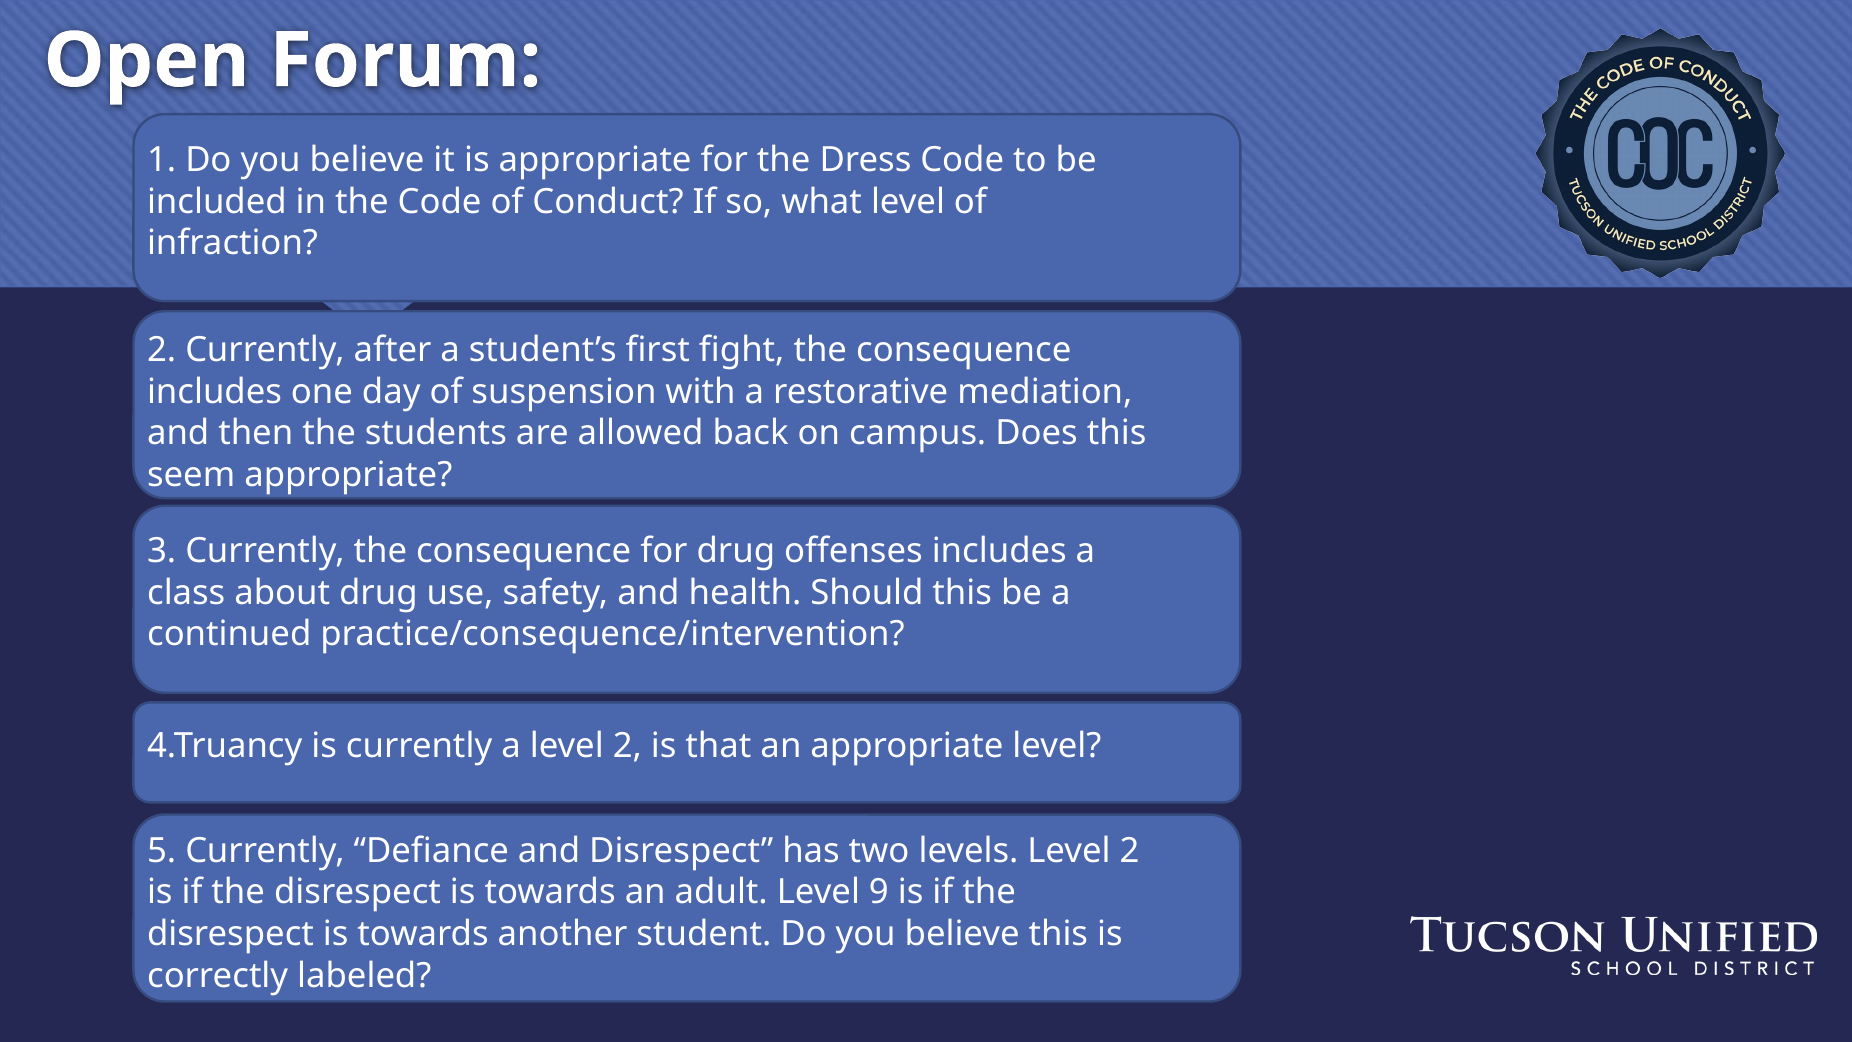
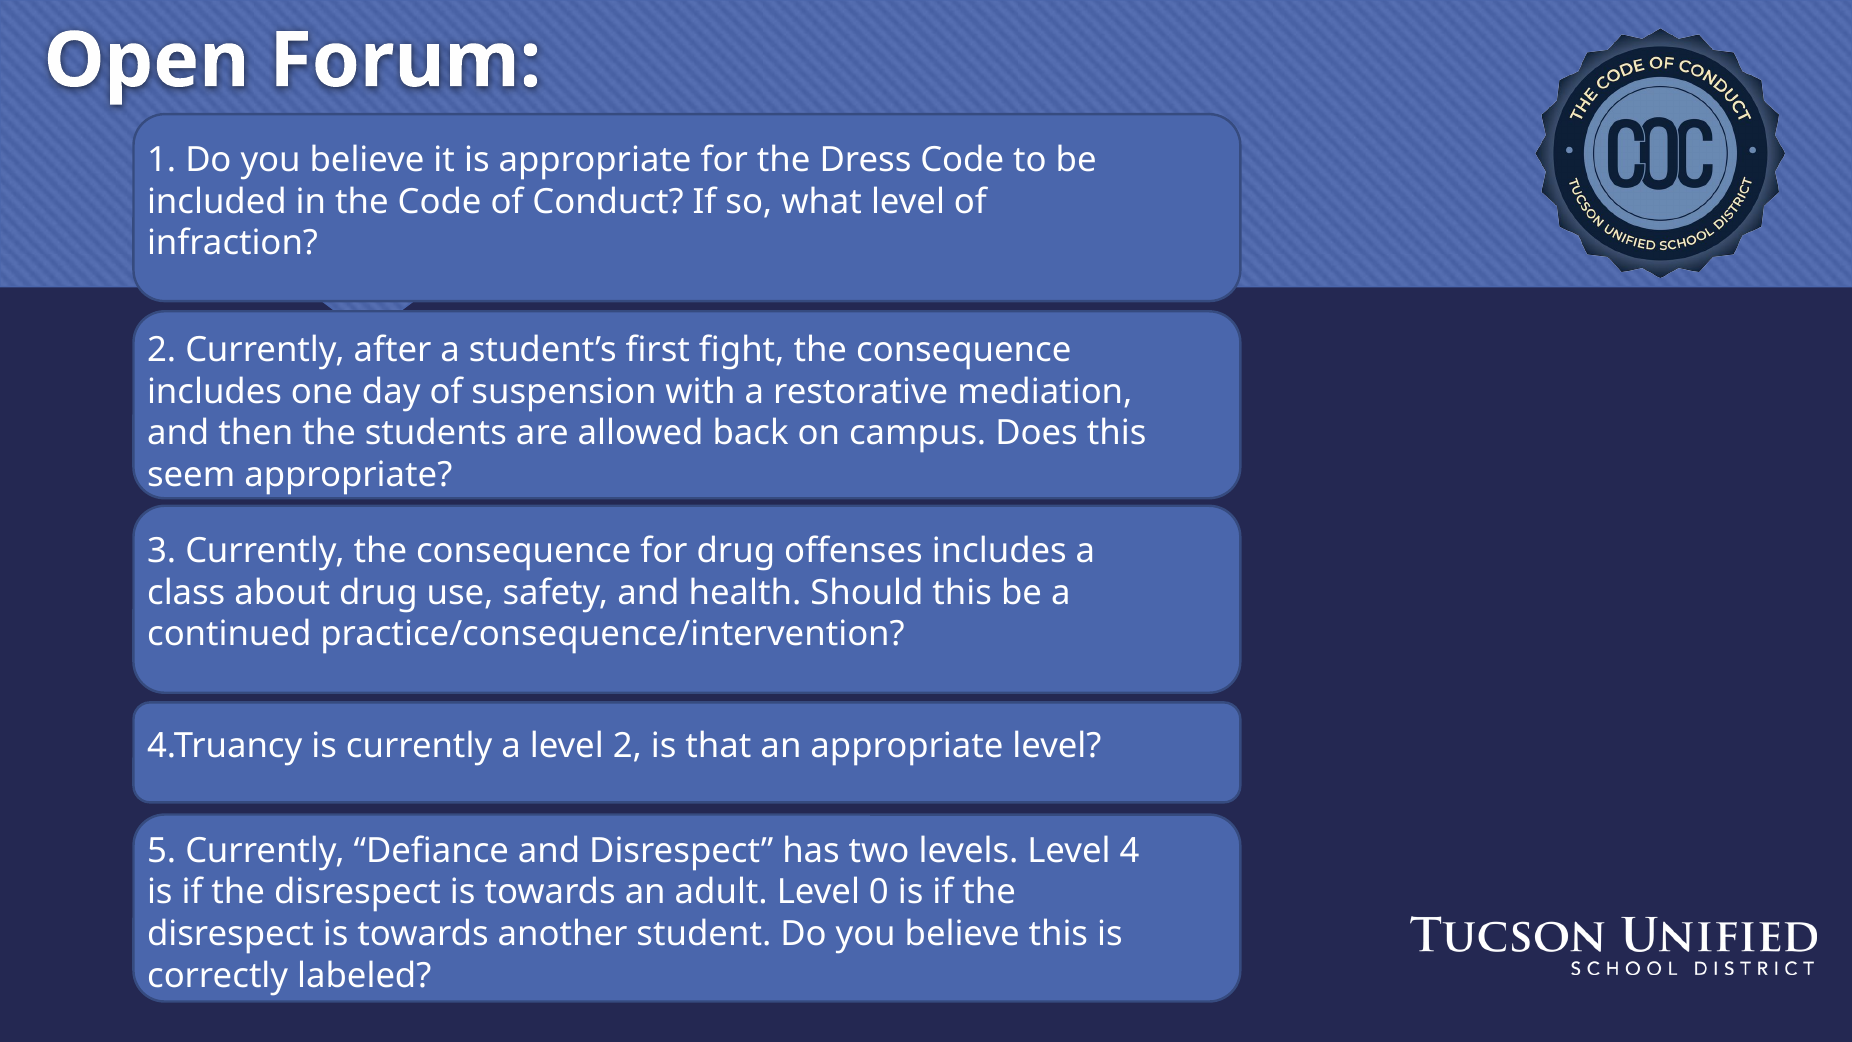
levels Level 2: 2 -> 4
9: 9 -> 0
